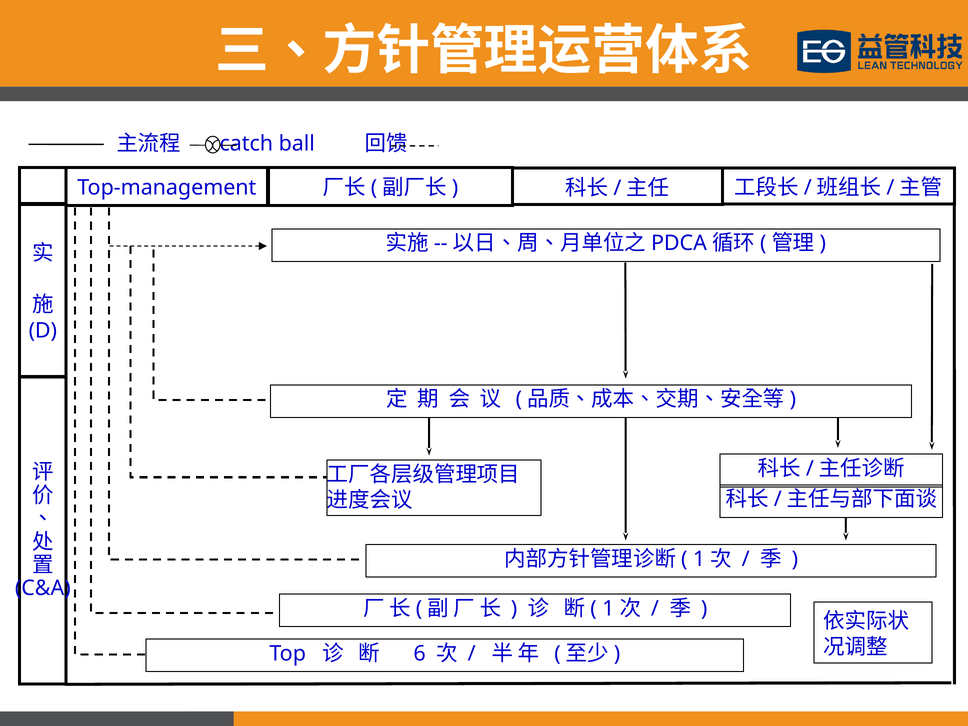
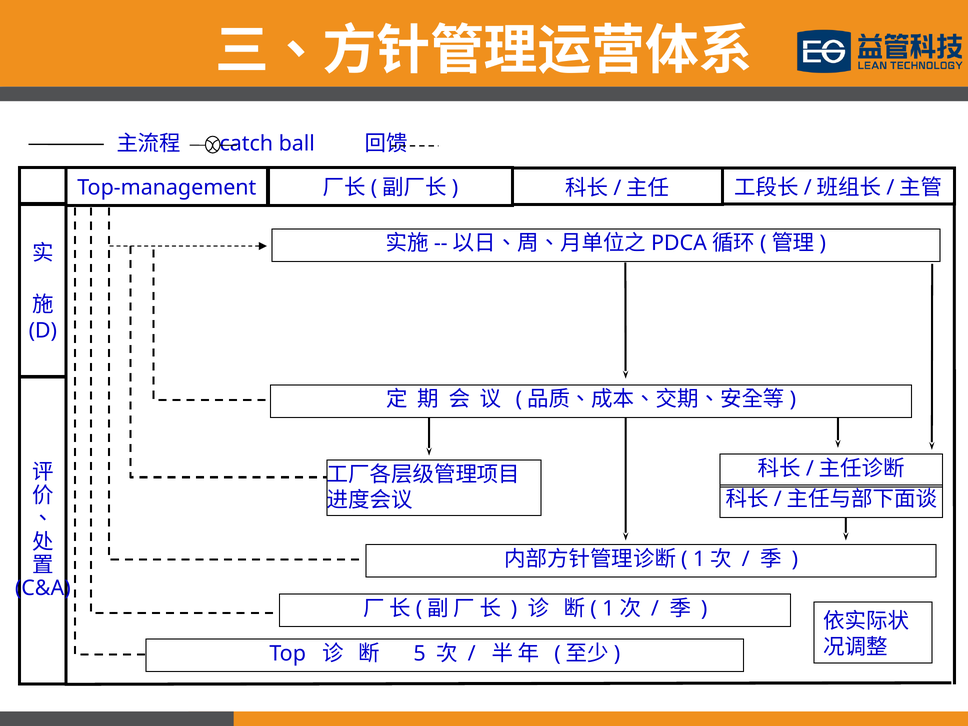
6: 6 -> 5
